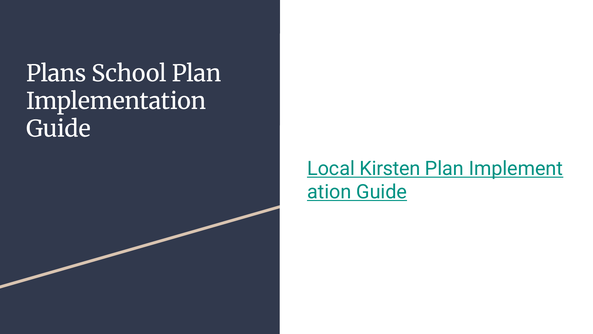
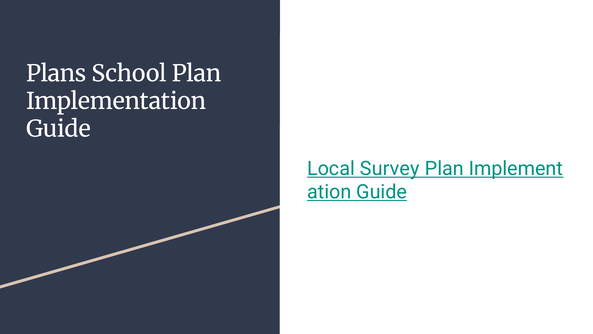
Kirsten: Kirsten -> Survey
